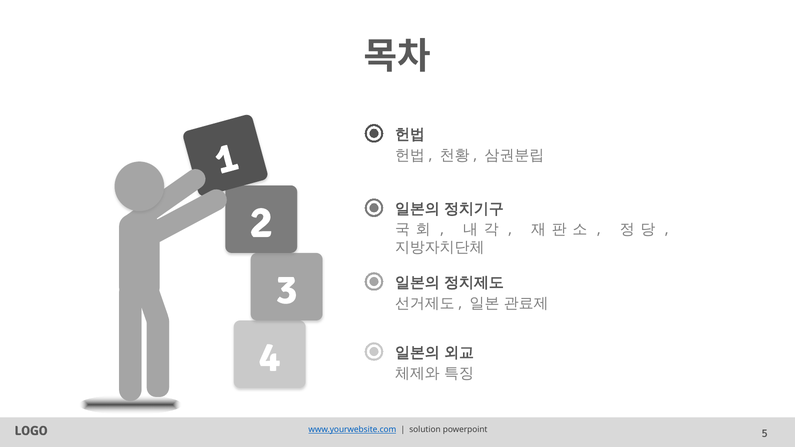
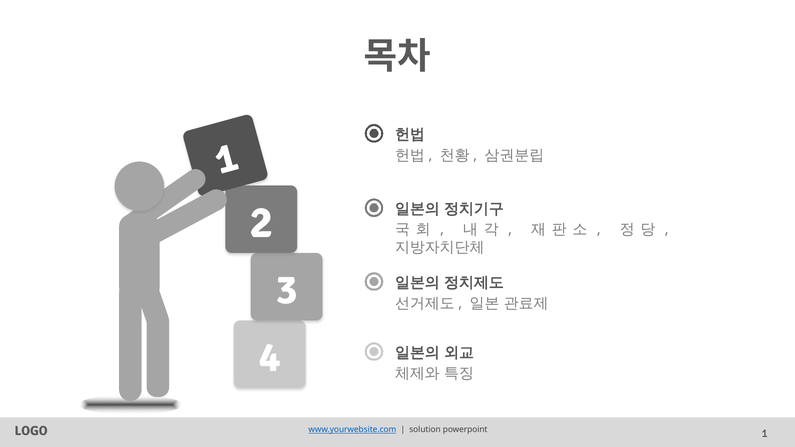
LOGO 5: 5 -> 1
